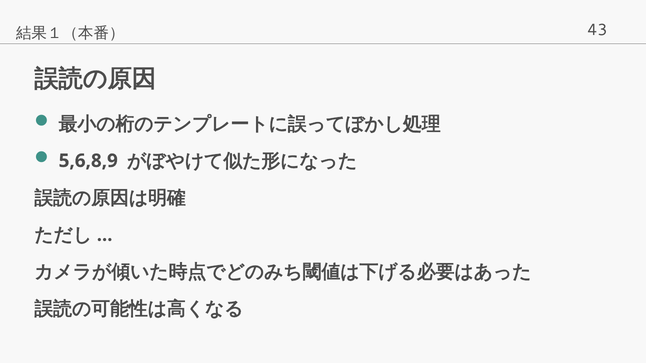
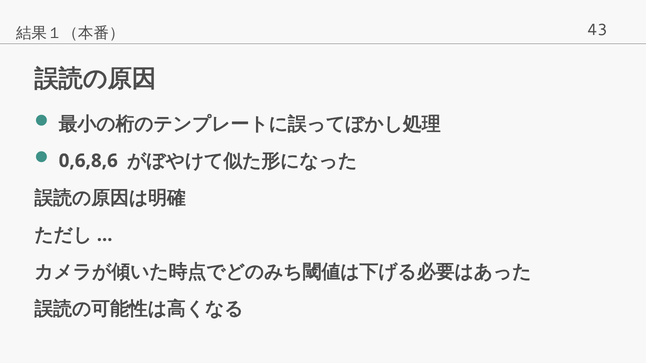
5,6,8,9: 5,6,8,9 -> 0,6,8,6
